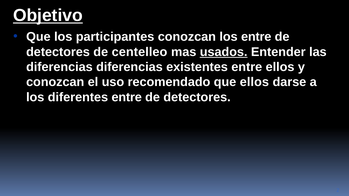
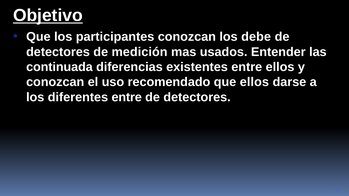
los entre: entre -> debe
centelleo: centelleo -> medición
usados underline: present -> none
diferencias at (59, 67): diferencias -> continuada
